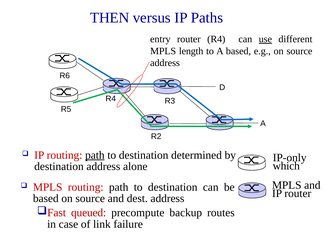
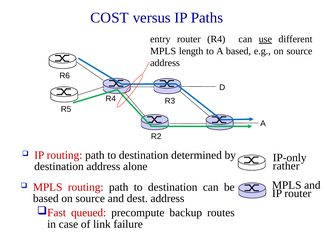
THEN: THEN -> COST
path at (95, 156) underline: present -> none
which: which -> rather
